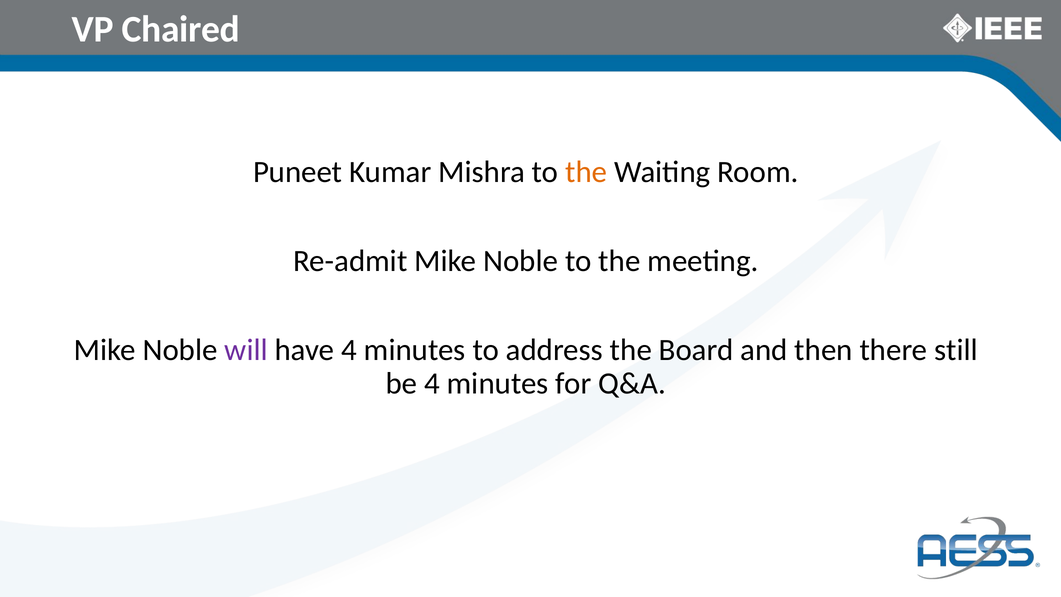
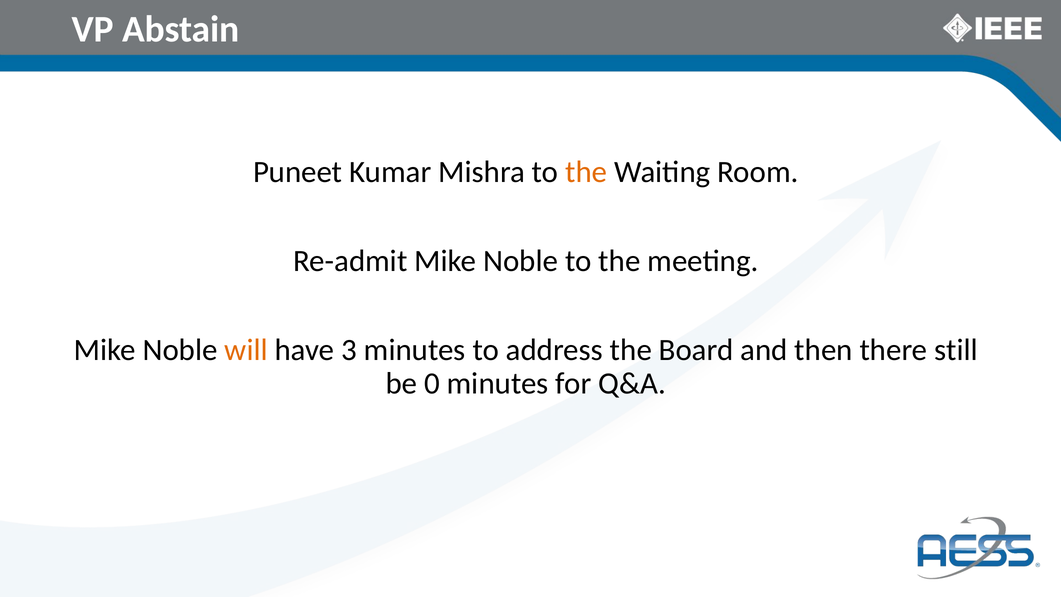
Chaired: Chaired -> Abstain
will colour: purple -> orange
have 4: 4 -> 3
be 4: 4 -> 0
